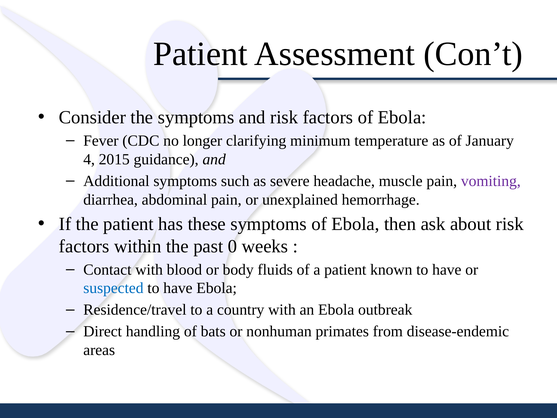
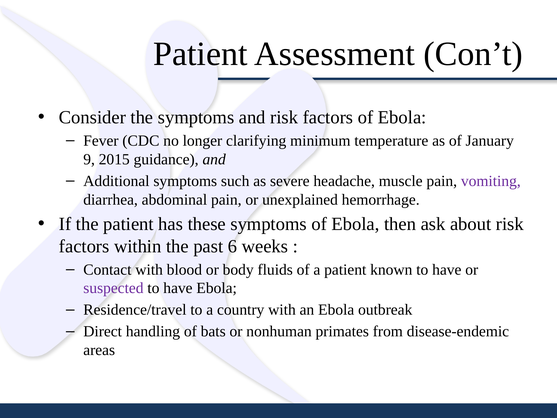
4: 4 -> 9
0: 0 -> 6
suspected colour: blue -> purple
